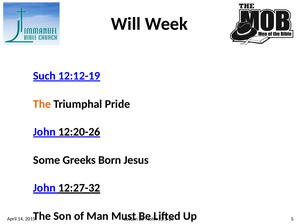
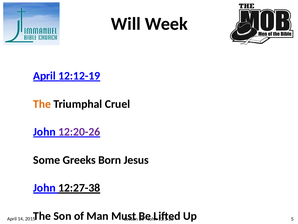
Such at (44, 76): Such -> April
Pride: Pride -> Cruel
12:20-26 colour: black -> purple
12:27-32: 12:27-32 -> 12:27-38
